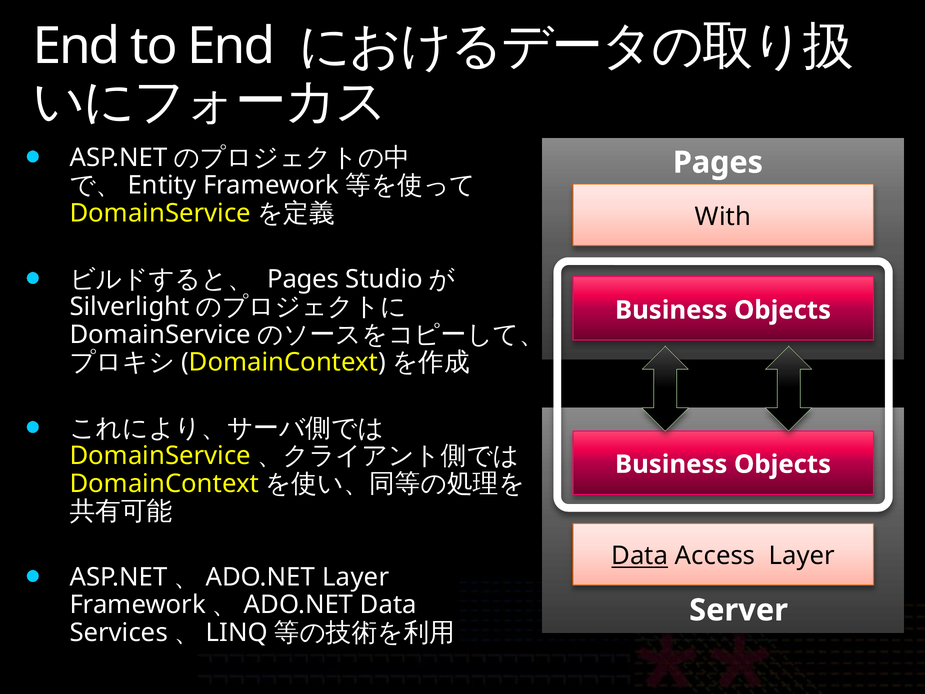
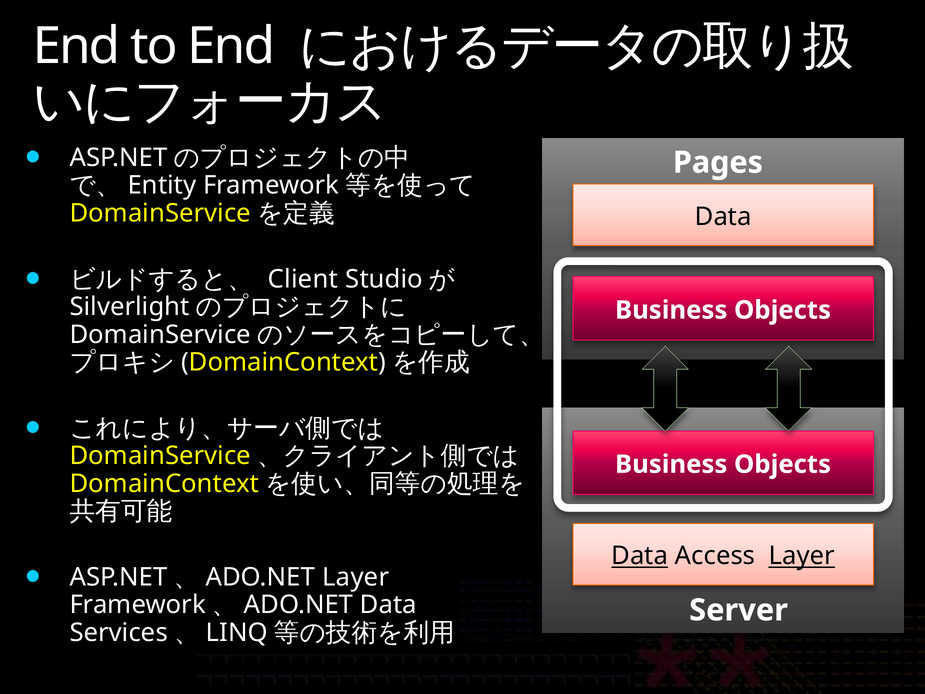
With at (723, 217): With -> Data
Pages at (303, 279): Pages -> Client
Layer at (802, 556) underline: none -> present
